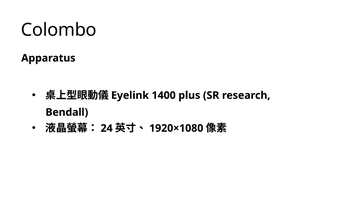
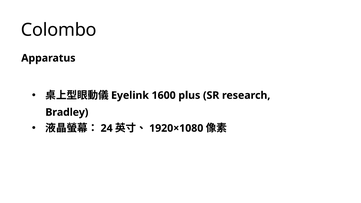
1400: 1400 -> 1600
Bendall: Bendall -> Bradley
